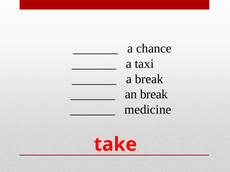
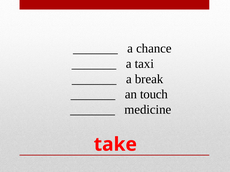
an break: break -> touch
